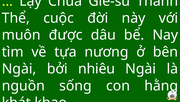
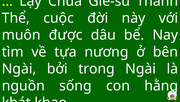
nhiêu: nhiêu -> trong
